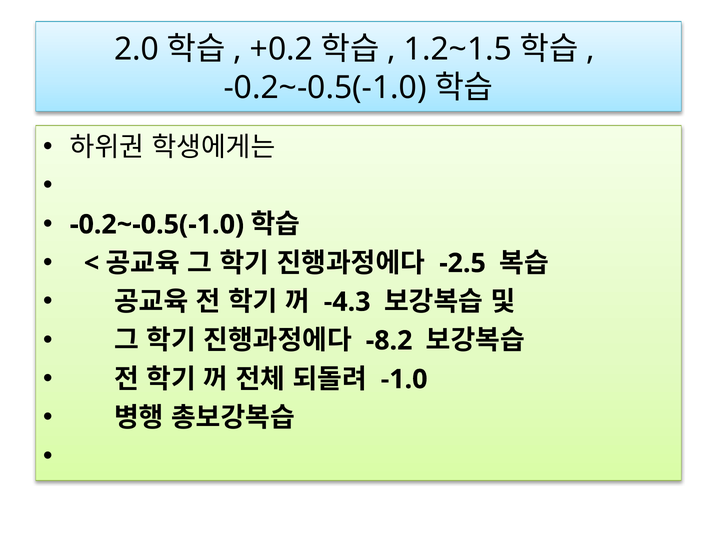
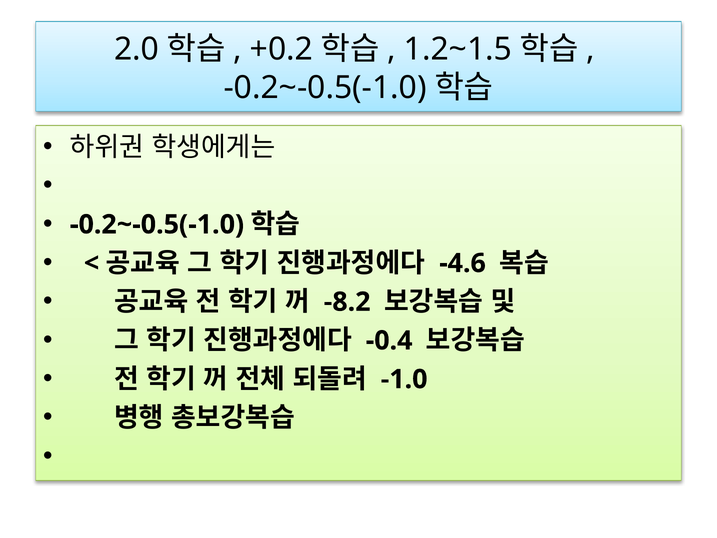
-2.5: -2.5 -> -4.6
-4.3: -4.3 -> -8.2
-8.2: -8.2 -> -0.4
